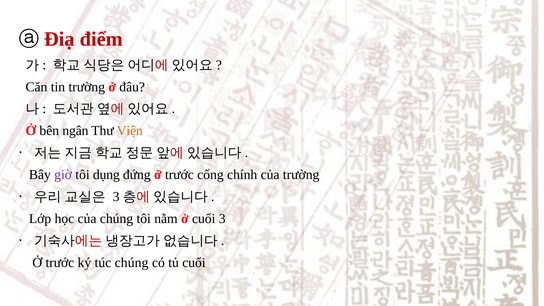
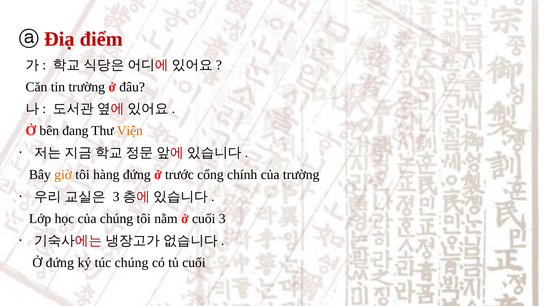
ngân: ngân -> đang
giờ colour: purple -> orange
dụng: dụng -> hàng
trước at (60, 263): trước -> đứng
